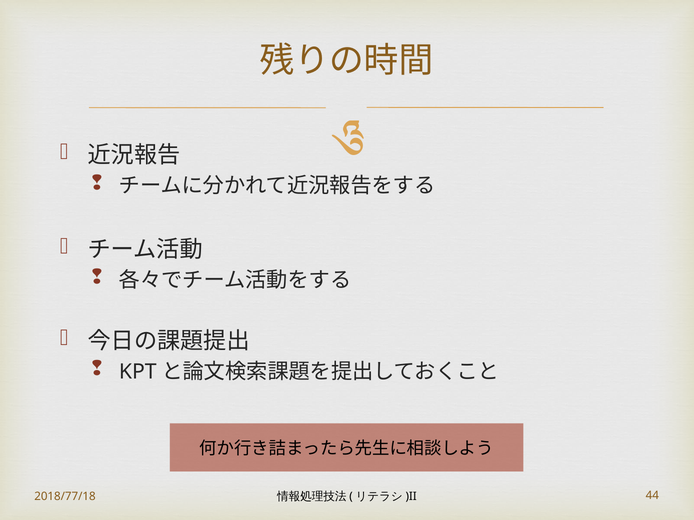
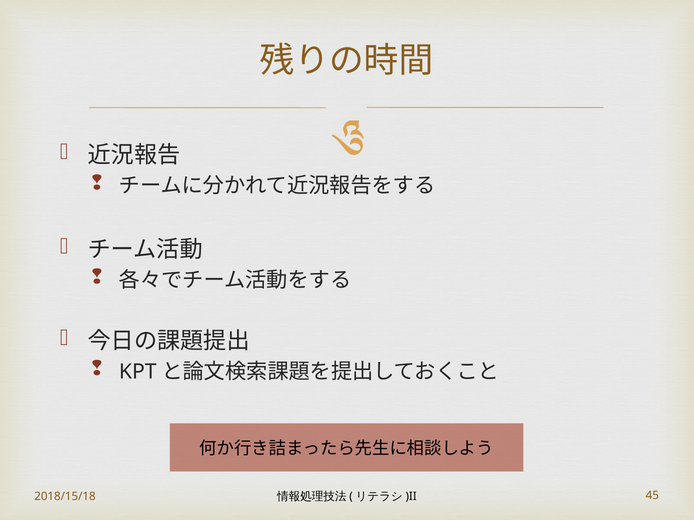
2018/77/18: 2018/77/18 -> 2018/15/18
44: 44 -> 45
